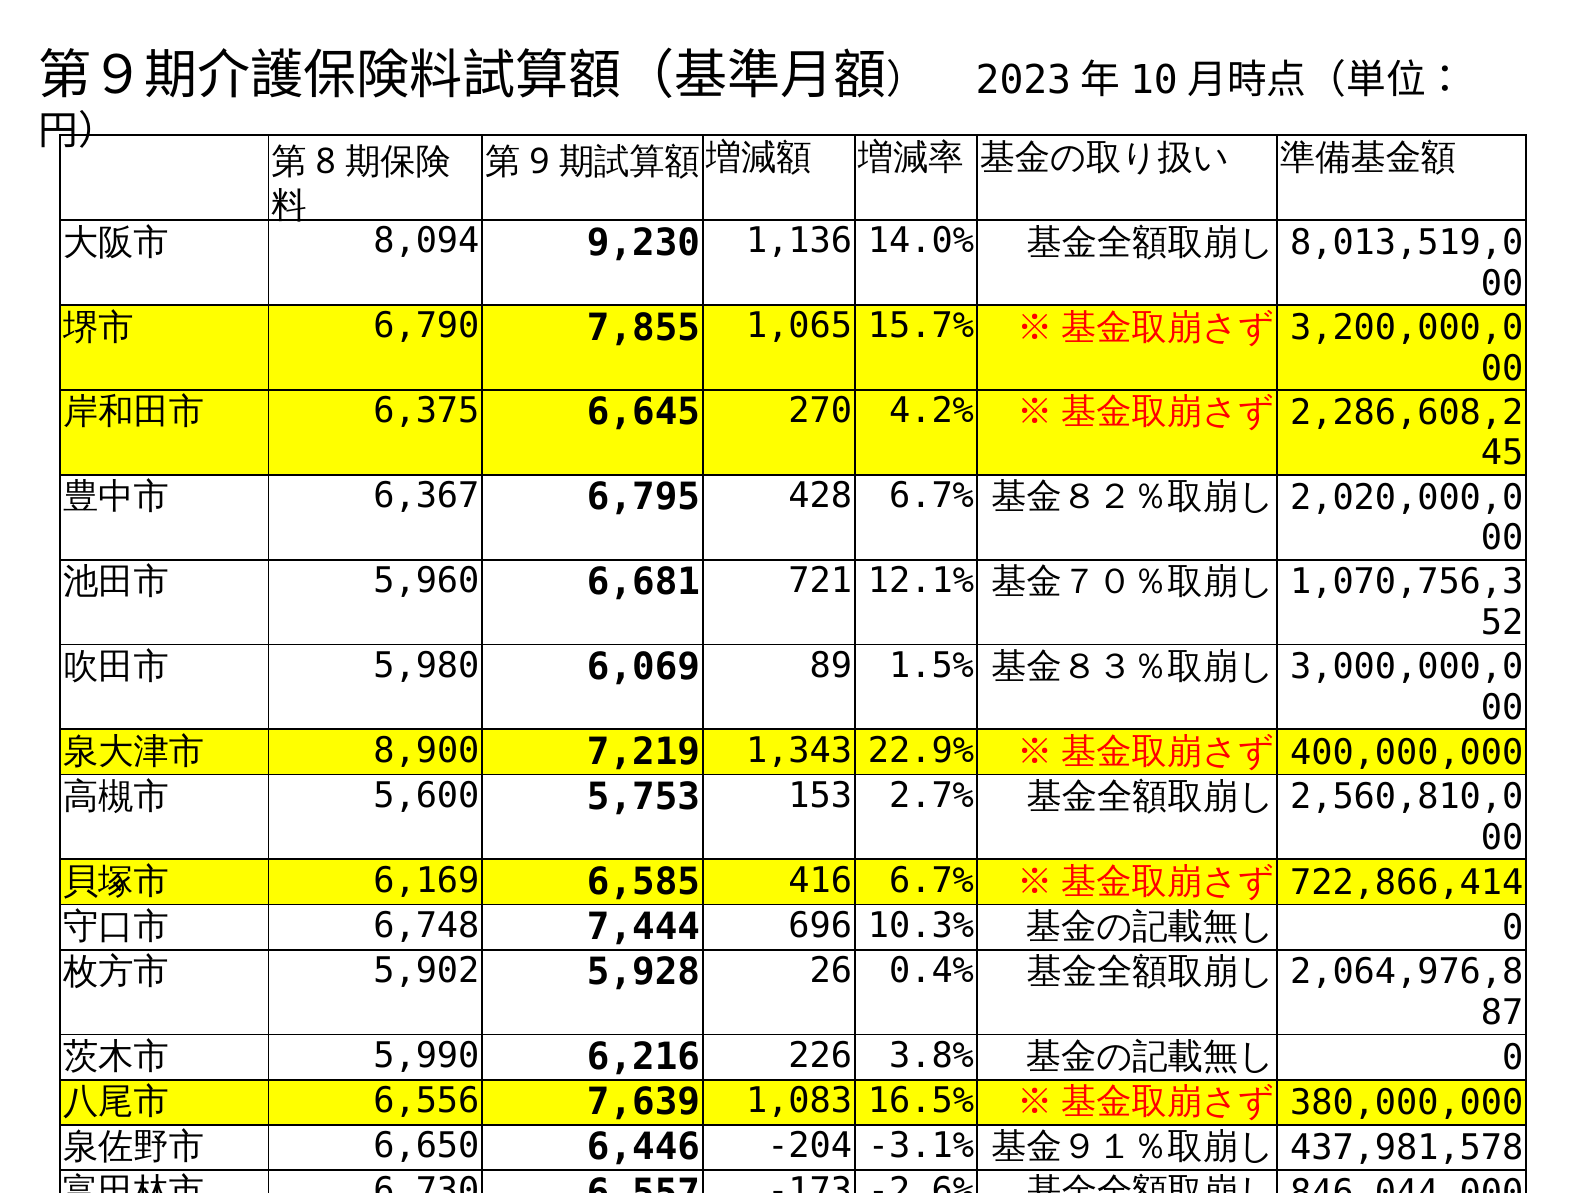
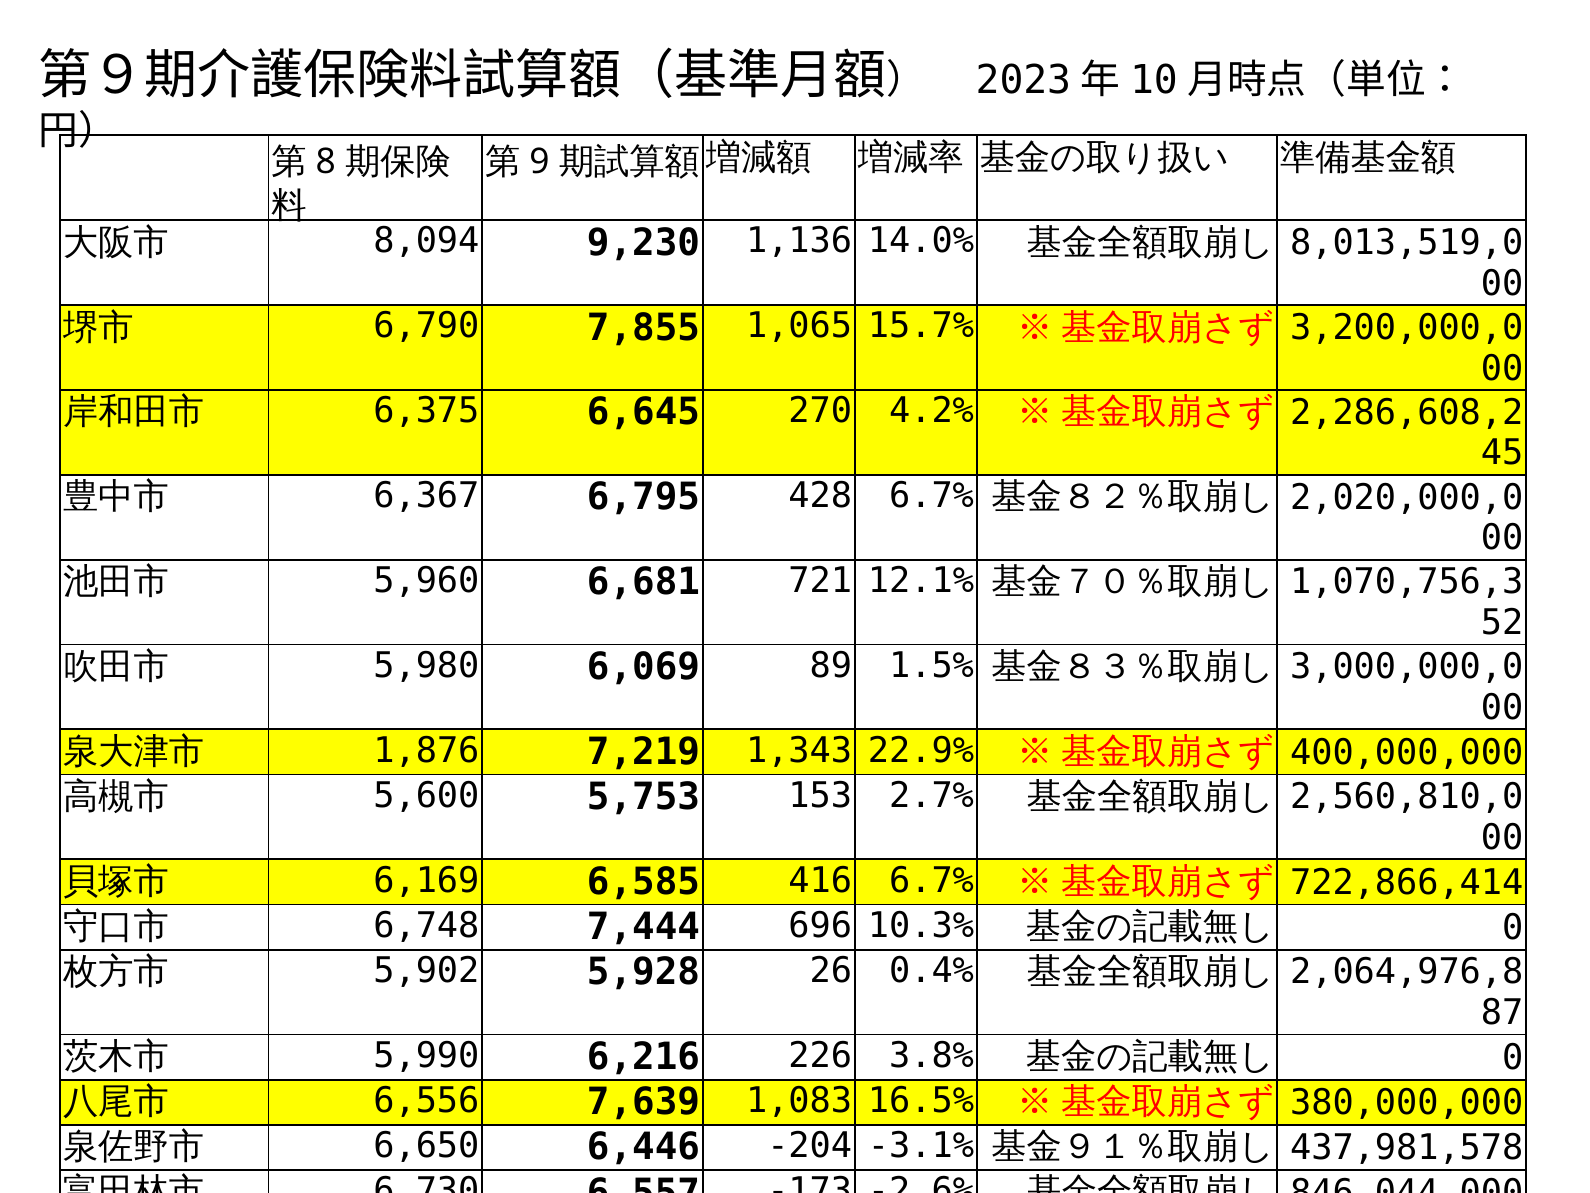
8,900: 8,900 -> 1,876
